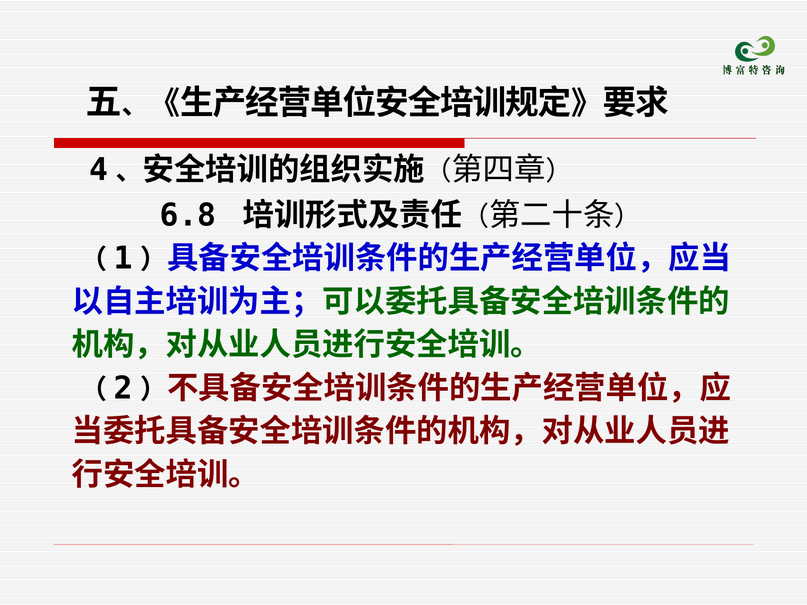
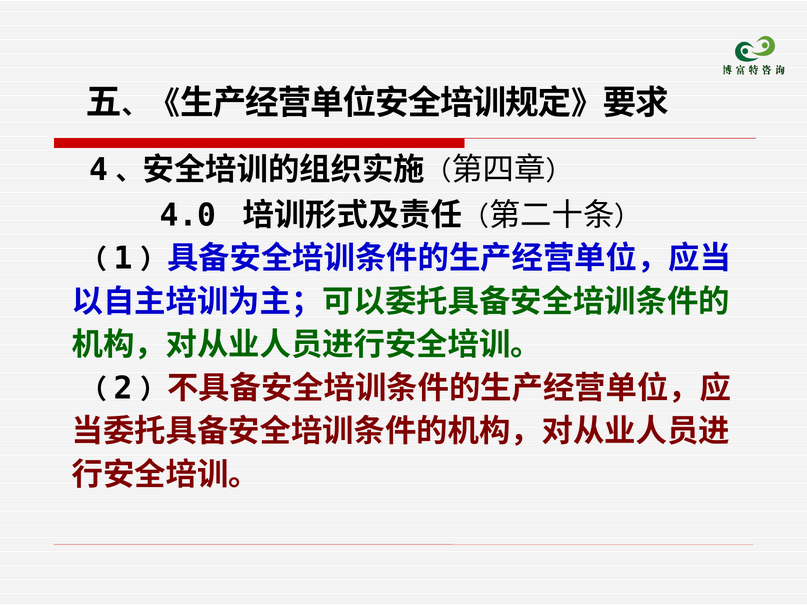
6.8: 6.8 -> 4.0
